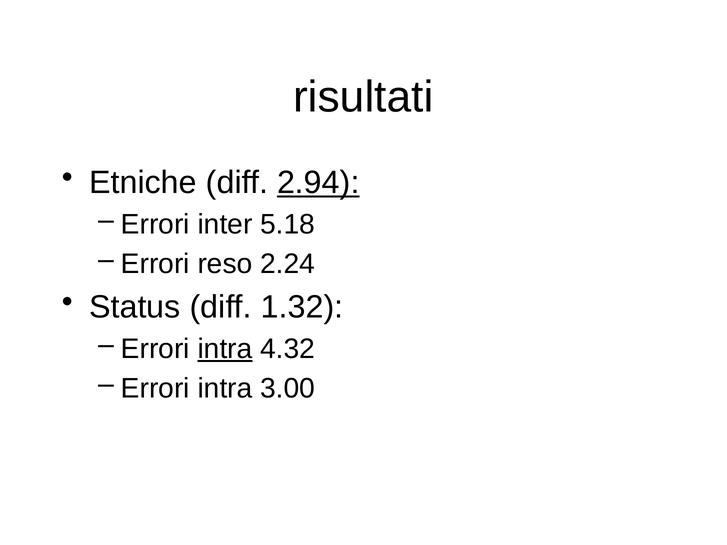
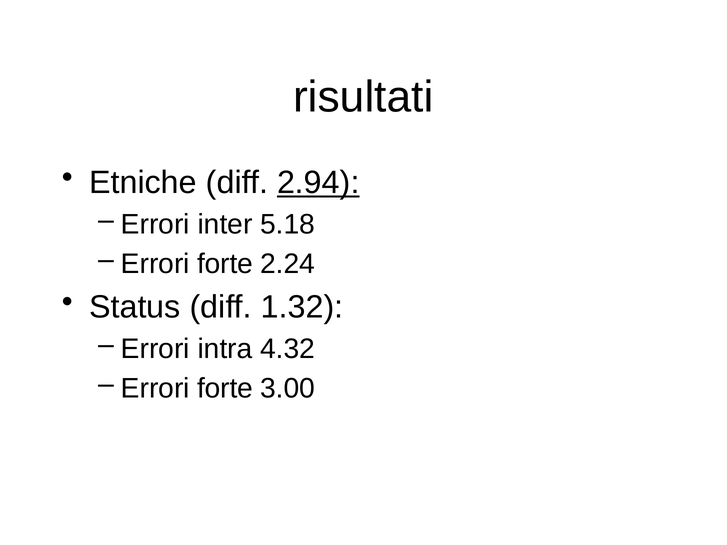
reso at (225, 264): reso -> forte
intra at (225, 349) underline: present -> none
intra at (225, 389): intra -> forte
